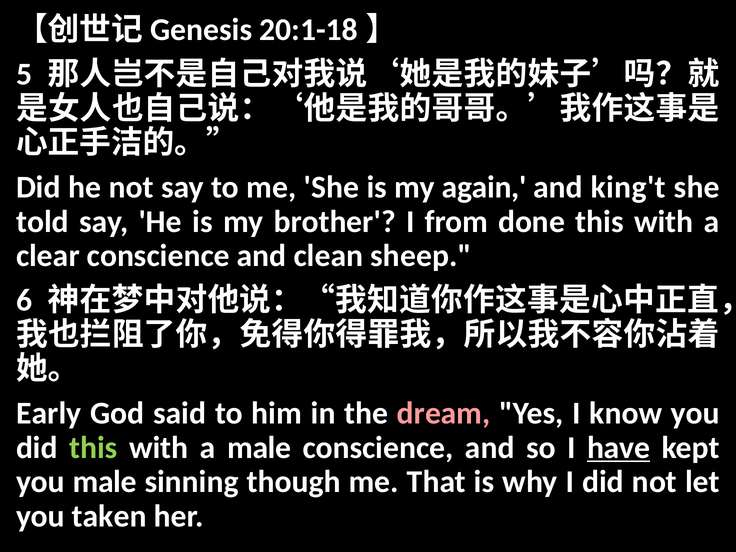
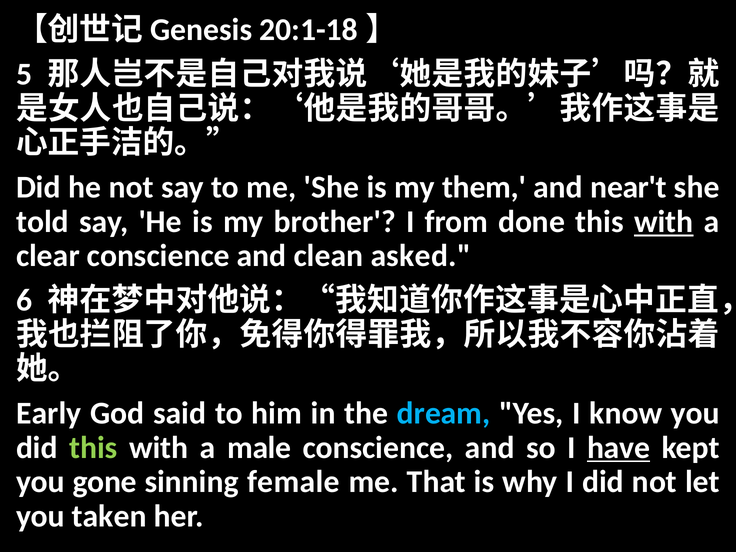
again: again -> them
king't: king't -> near't
with at (664, 222) underline: none -> present
sheep: sheep -> asked
dream colour: pink -> light blue
you male: male -> gone
though: though -> female
